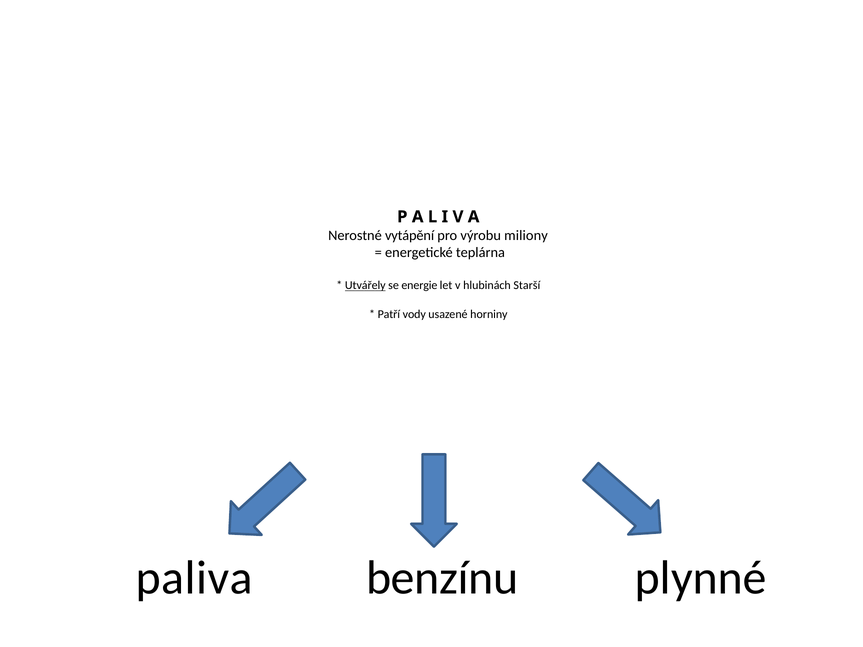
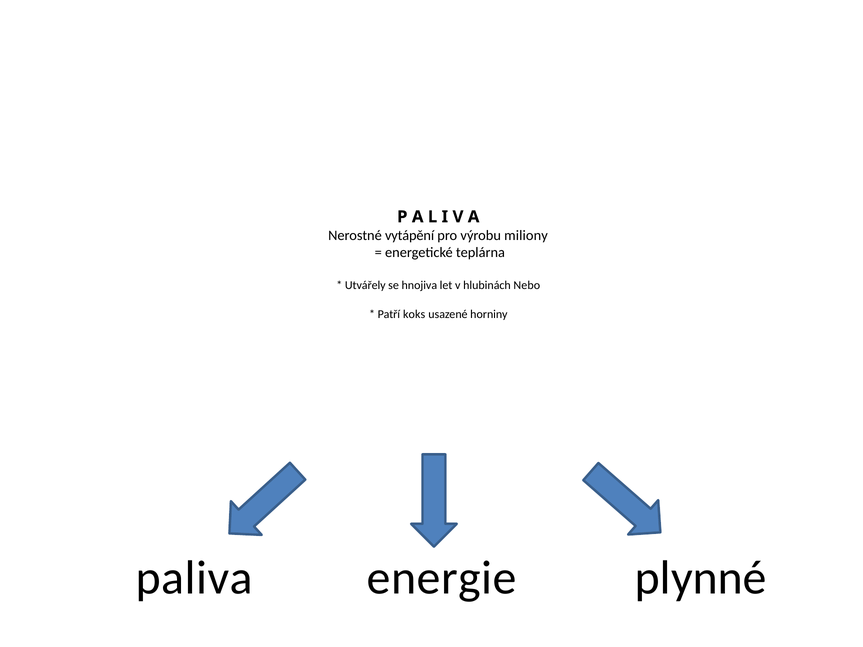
Utvářely underline: present -> none
energie: energie -> hnojiva
Starší: Starší -> Nebo
vody: vody -> koks
benzínu: benzínu -> energie
